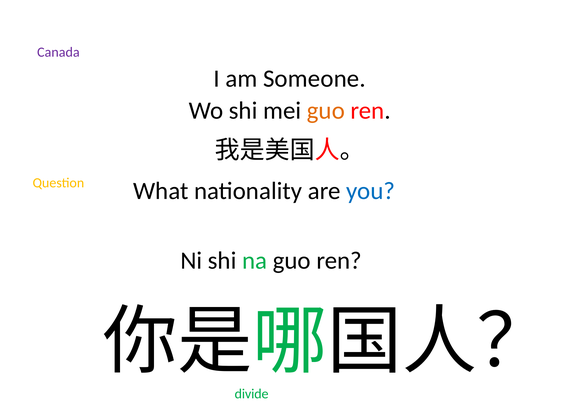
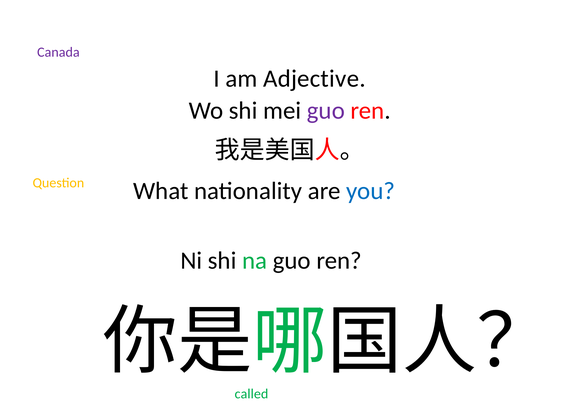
Someone: Someone -> Adjective
guo at (326, 111) colour: orange -> purple
divide: divide -> called
